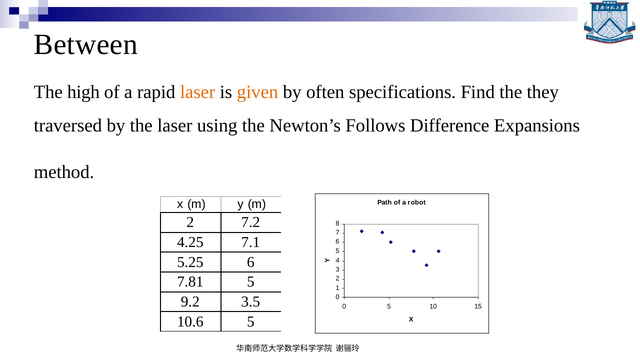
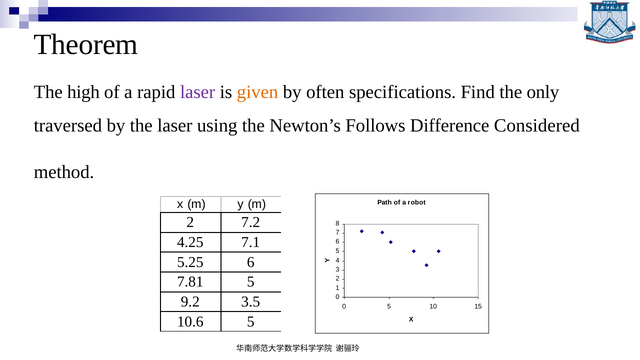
Between: Between -> Theorem
laser at (198, 92) colour: orange -> purple
they: they -> only
Expansions: Expansions -> Considered
